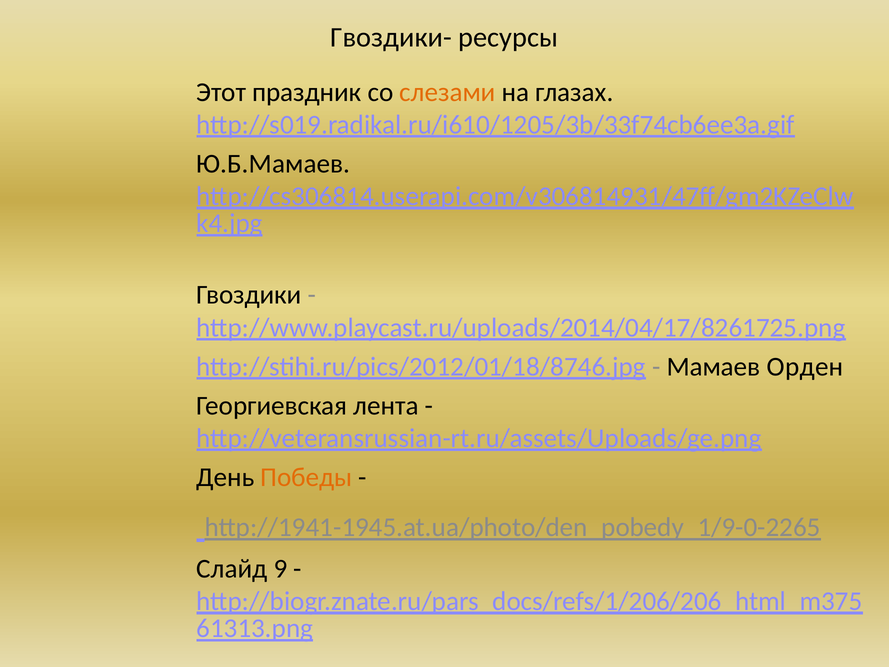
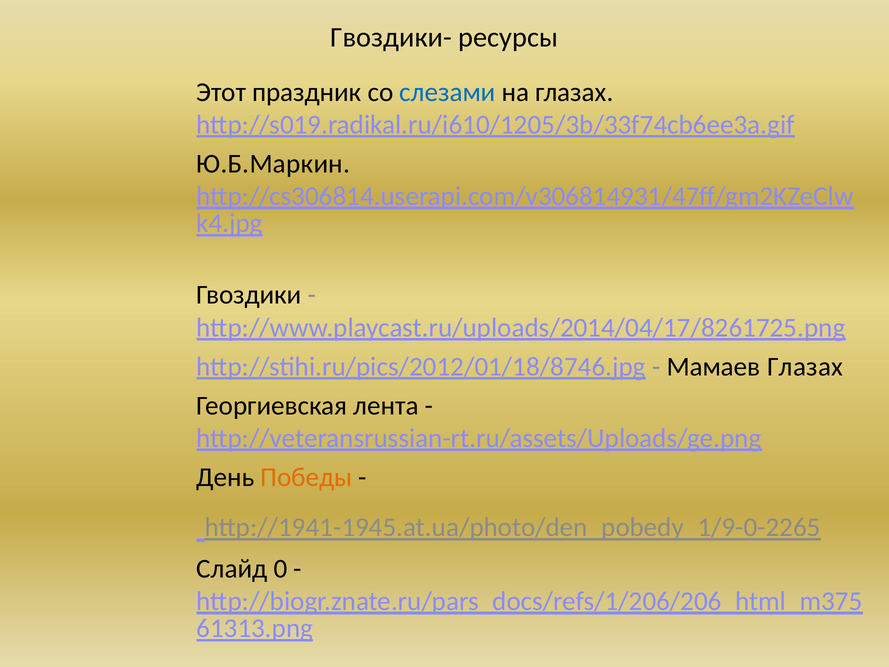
слезами colour: orange -> blue
Ю.Б.Мамаев: Ю.Б.Мамаев -> Ю.Б.Маркин
Мамаев Орден: Орден -> Глазах
9: 9 -> 0
